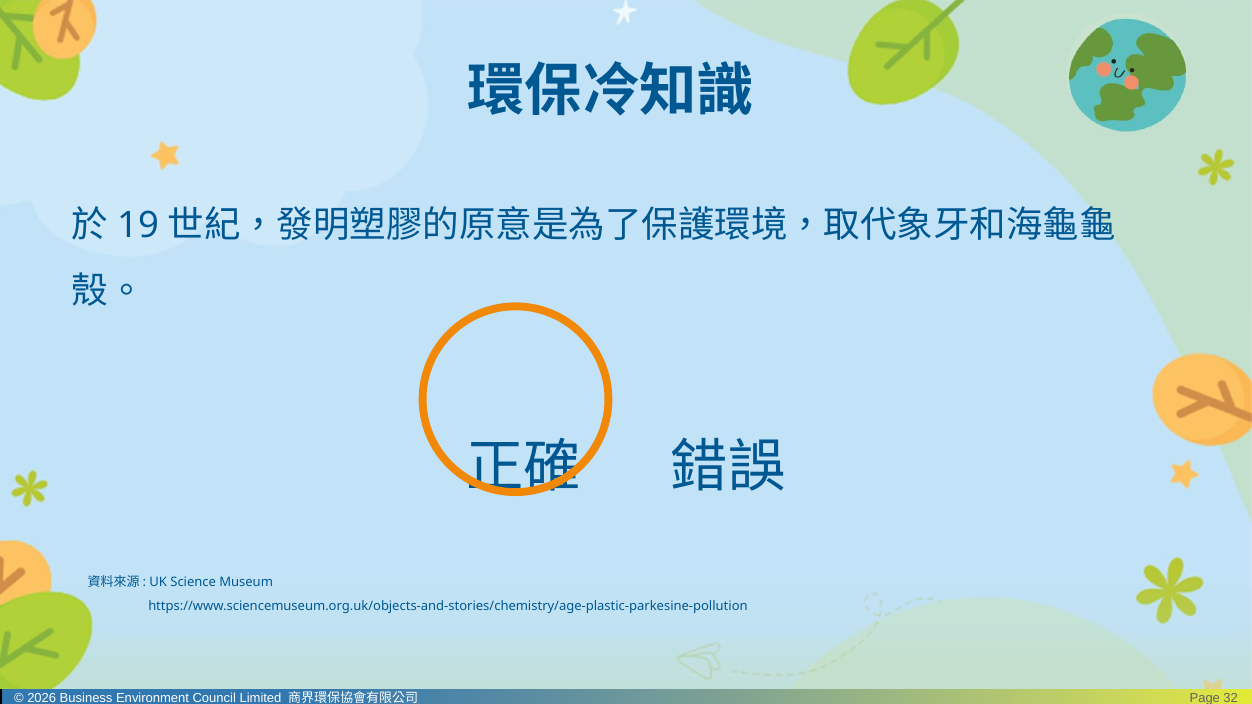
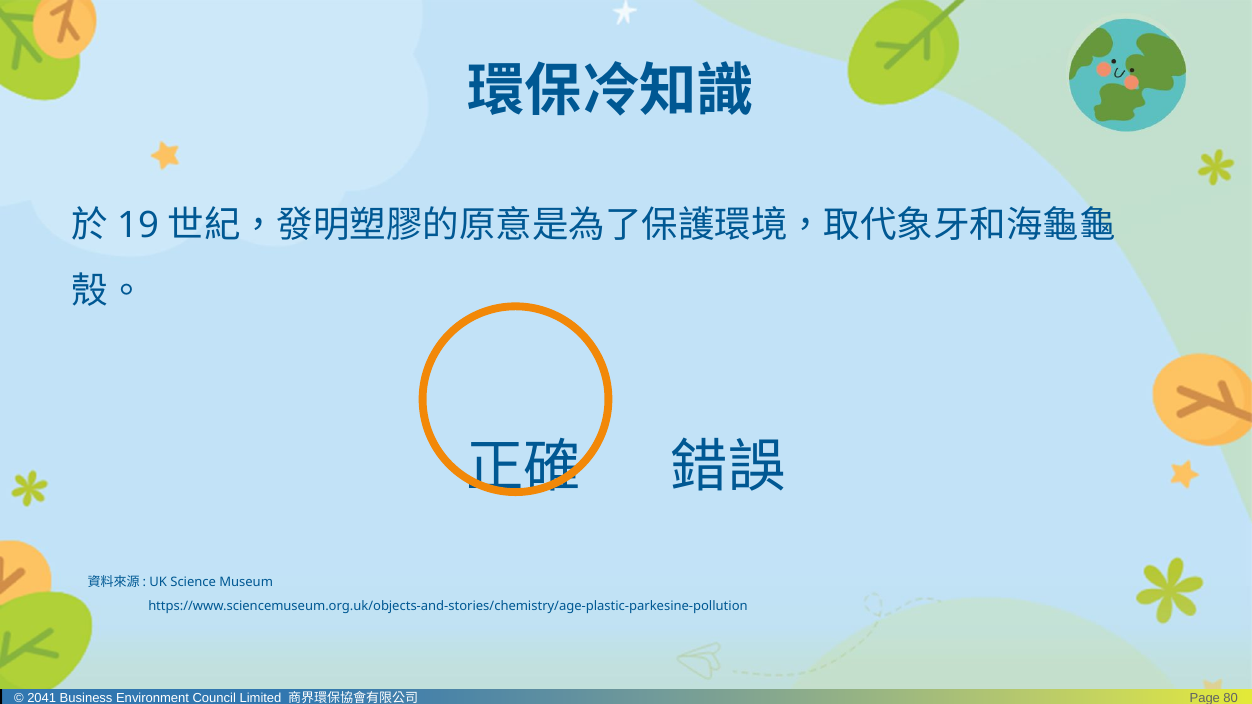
2026: 2026 -> 2041
32: 32 -> 80
